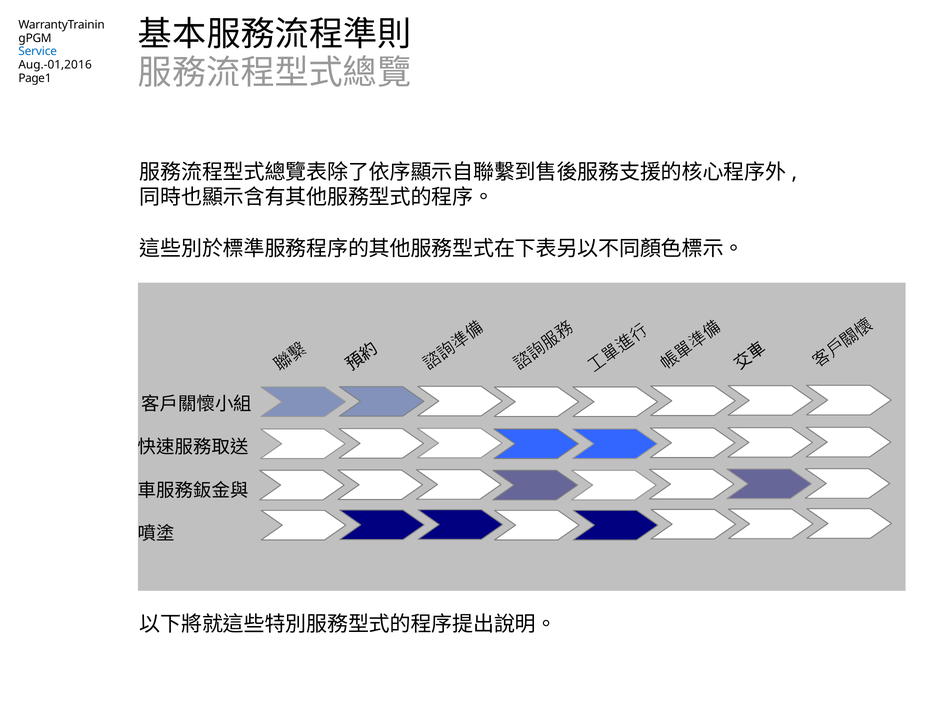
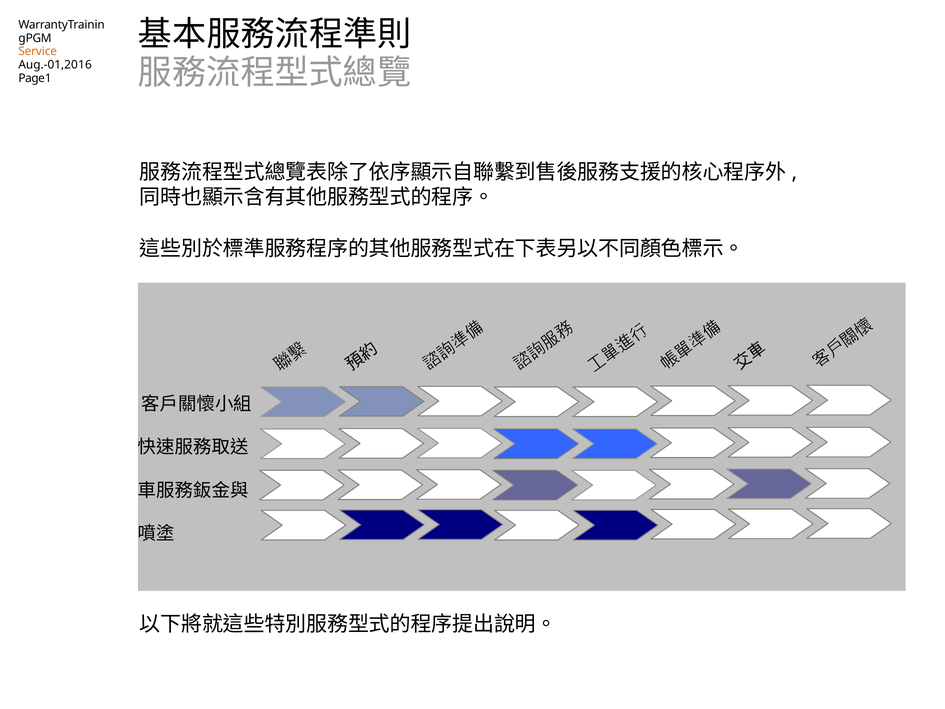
Service colour: blue -> orange
